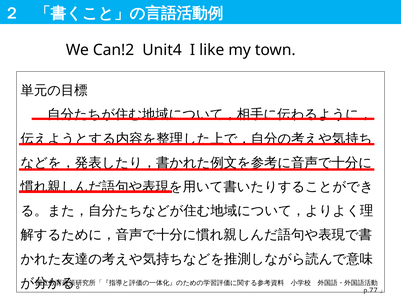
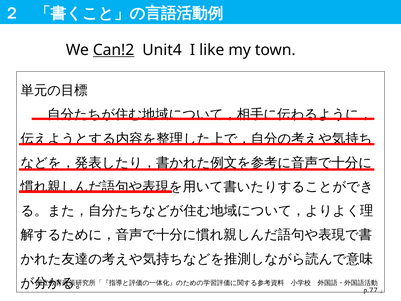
Can!2 underline: none -> present
